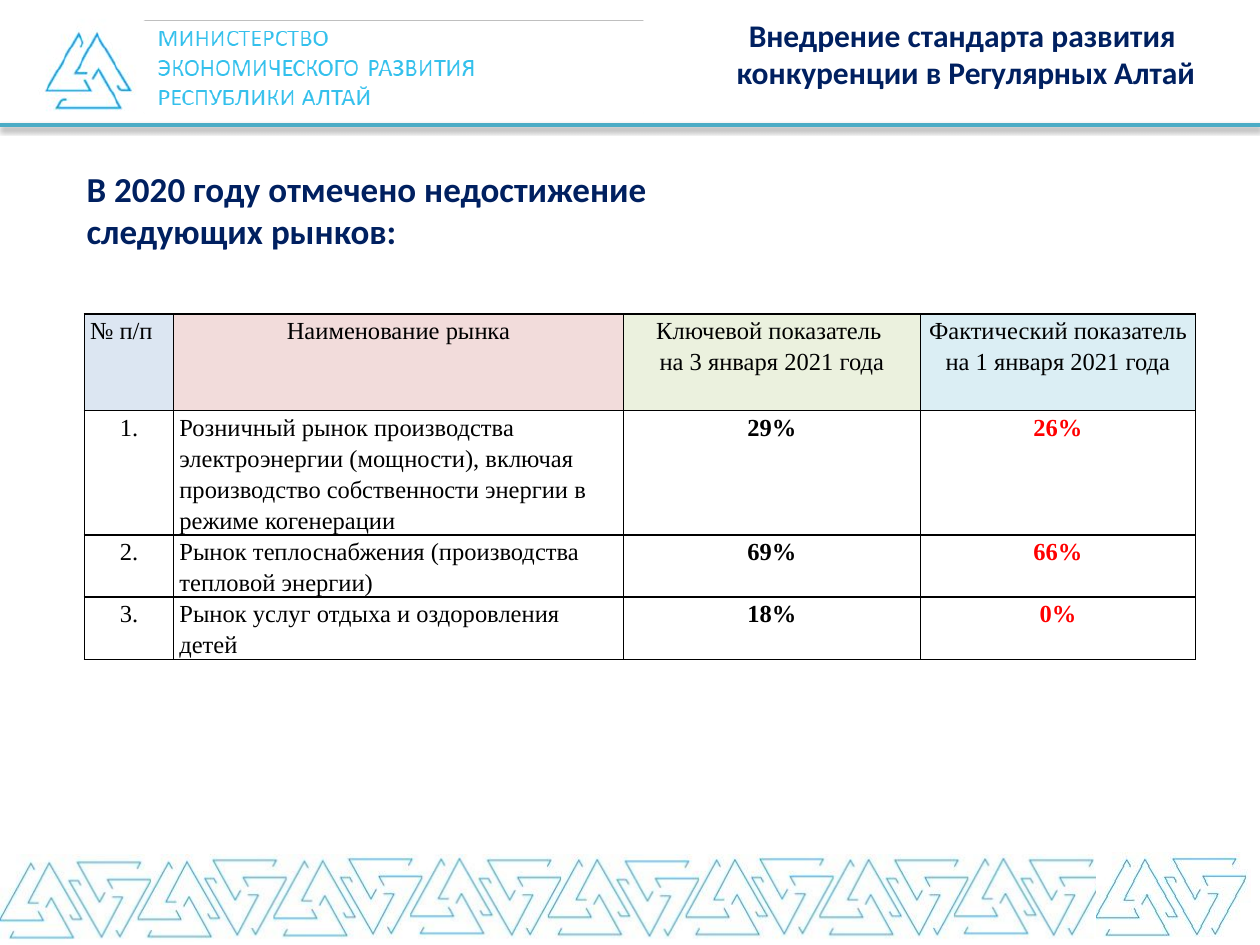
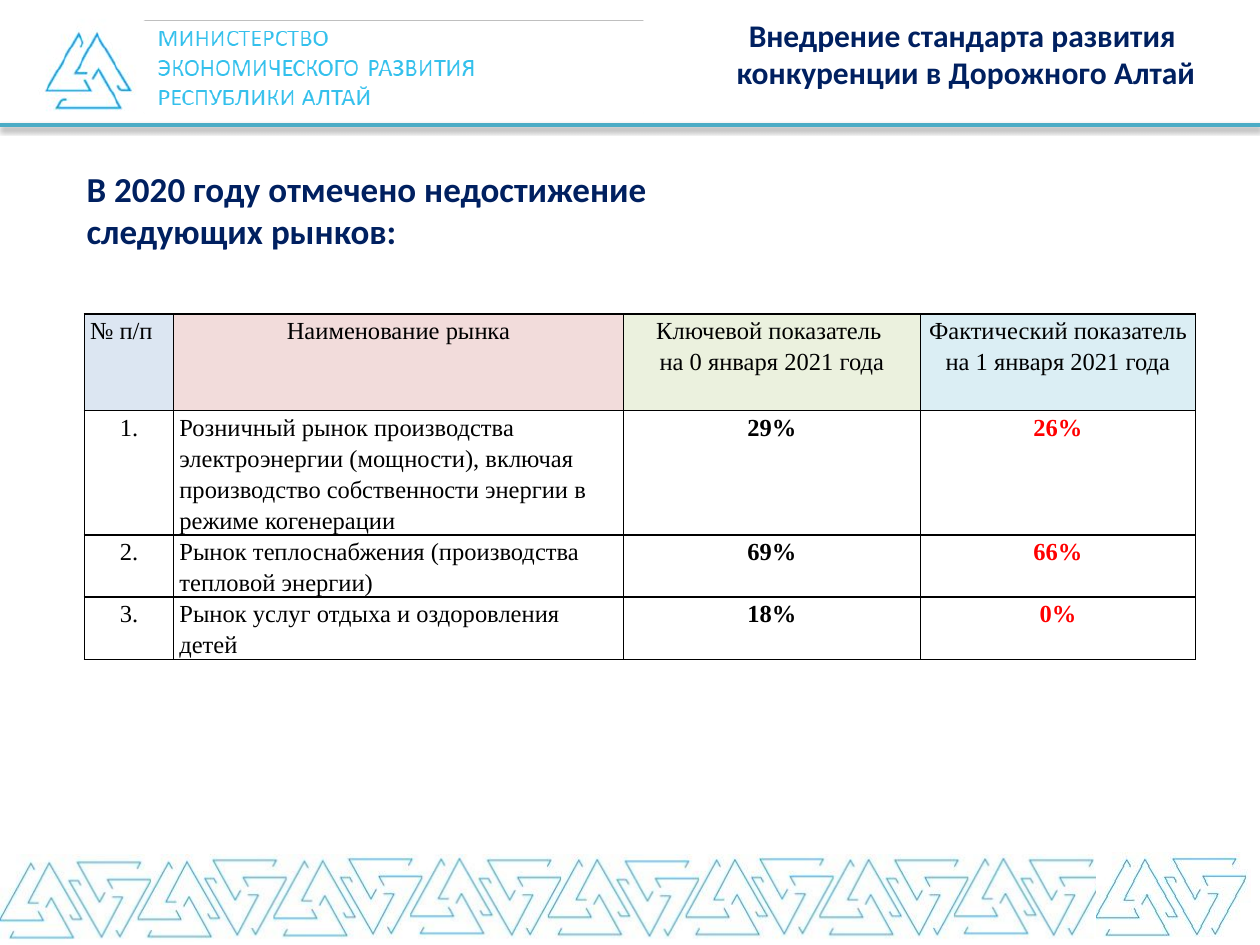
Регулярных: Регулярных -> Дорожного
на 3: 3 -> 0
